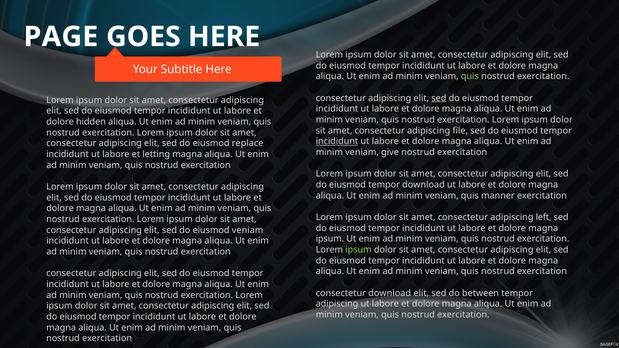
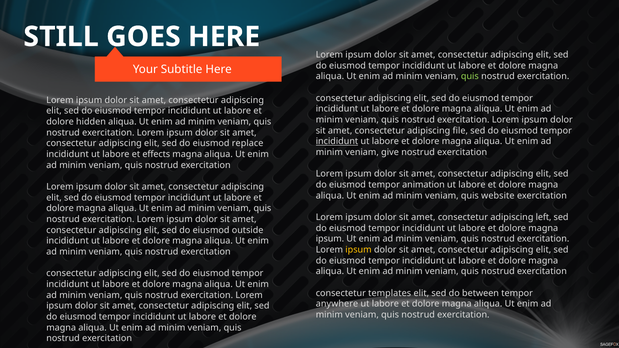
PAGE: PAGE -> STILL
sed at (439, 98) underline: present -> none
letting: letting -> effects
tempor download: download -> animation
manner: manner -> website
eiusmod veniam: veniam -> outside
ipsum at (359, 250) colour: light green -> yellow
consectetur download: download -> templates
adipiscing at (337, 304): adipiscing -> anywhere
